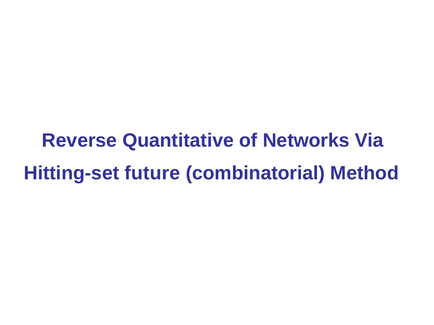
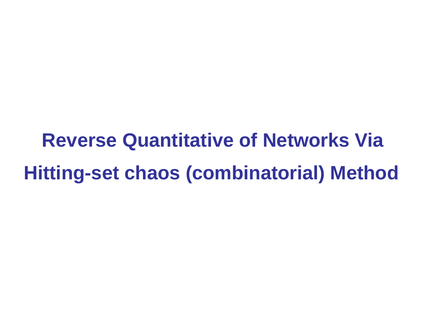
future: future -> chaos
